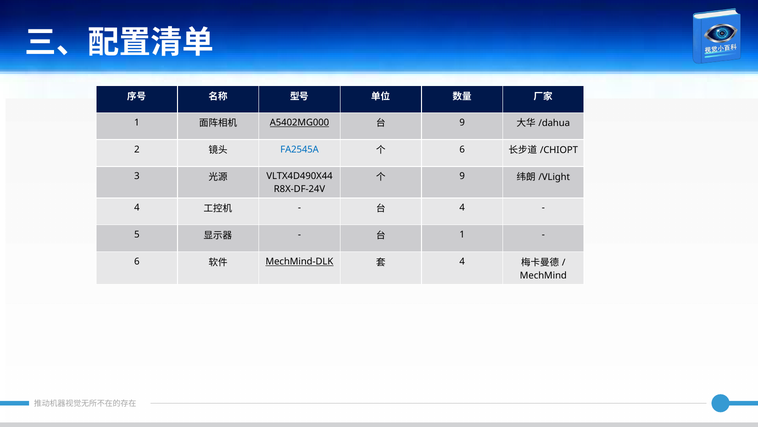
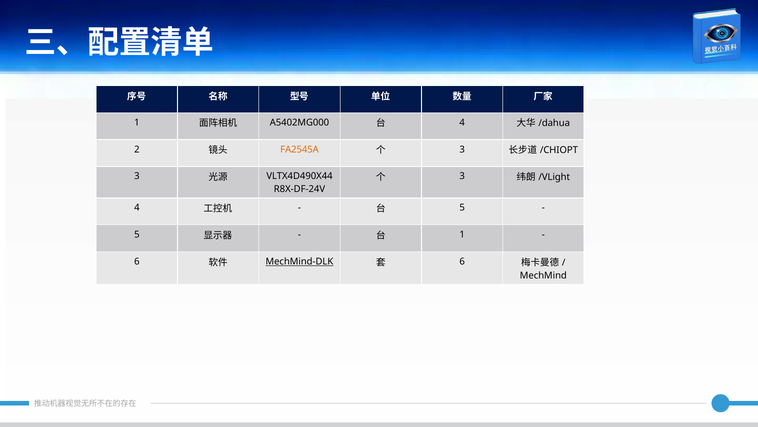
A5402MG000 underline: present -> none
9 at (462, 122): 9 -> 4
FA2545A colour: blue -> orange
6 at (462, 149): 6 -> 3
9 at (462, 176): 9 -> 3
4 at (462, 208): 4 -> 5
4 at (462, 261): 4 -> 6
